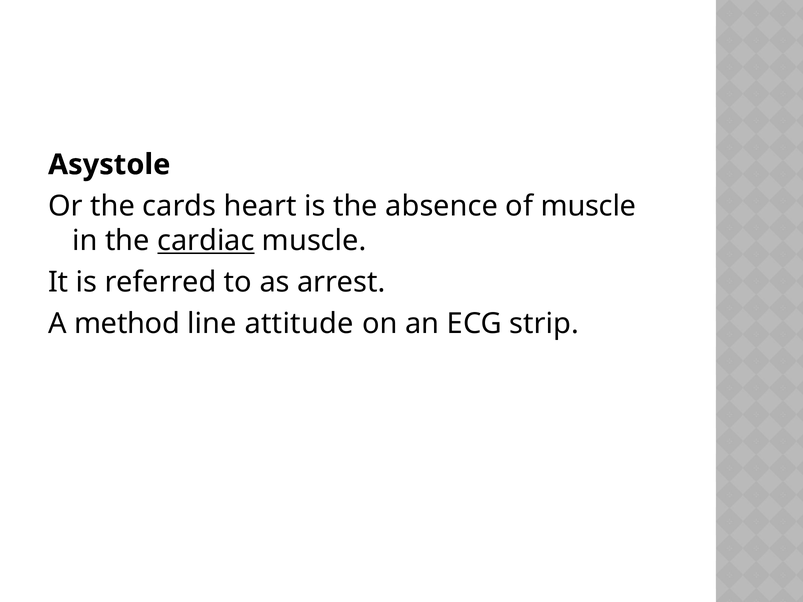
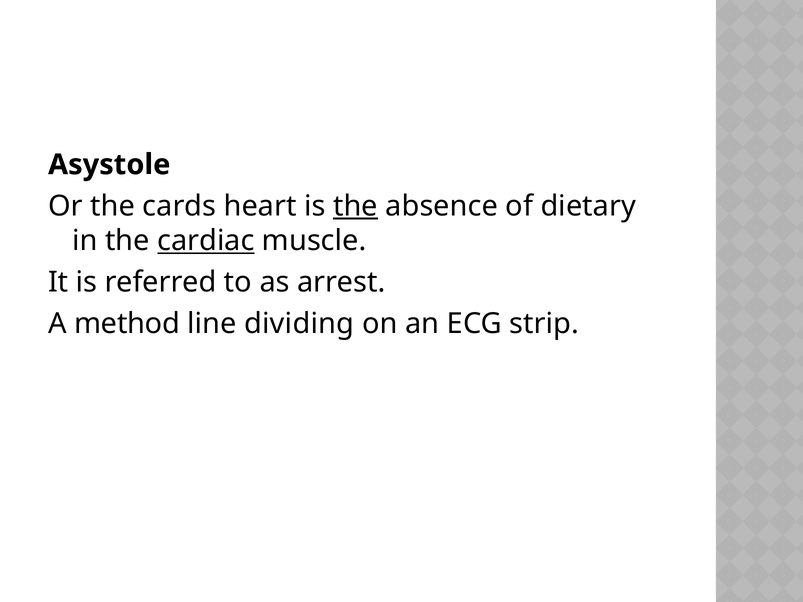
the at (355, 206) underline: none -> present
of muscle: muscle -> dietary
attitude: attitude -> dividing
